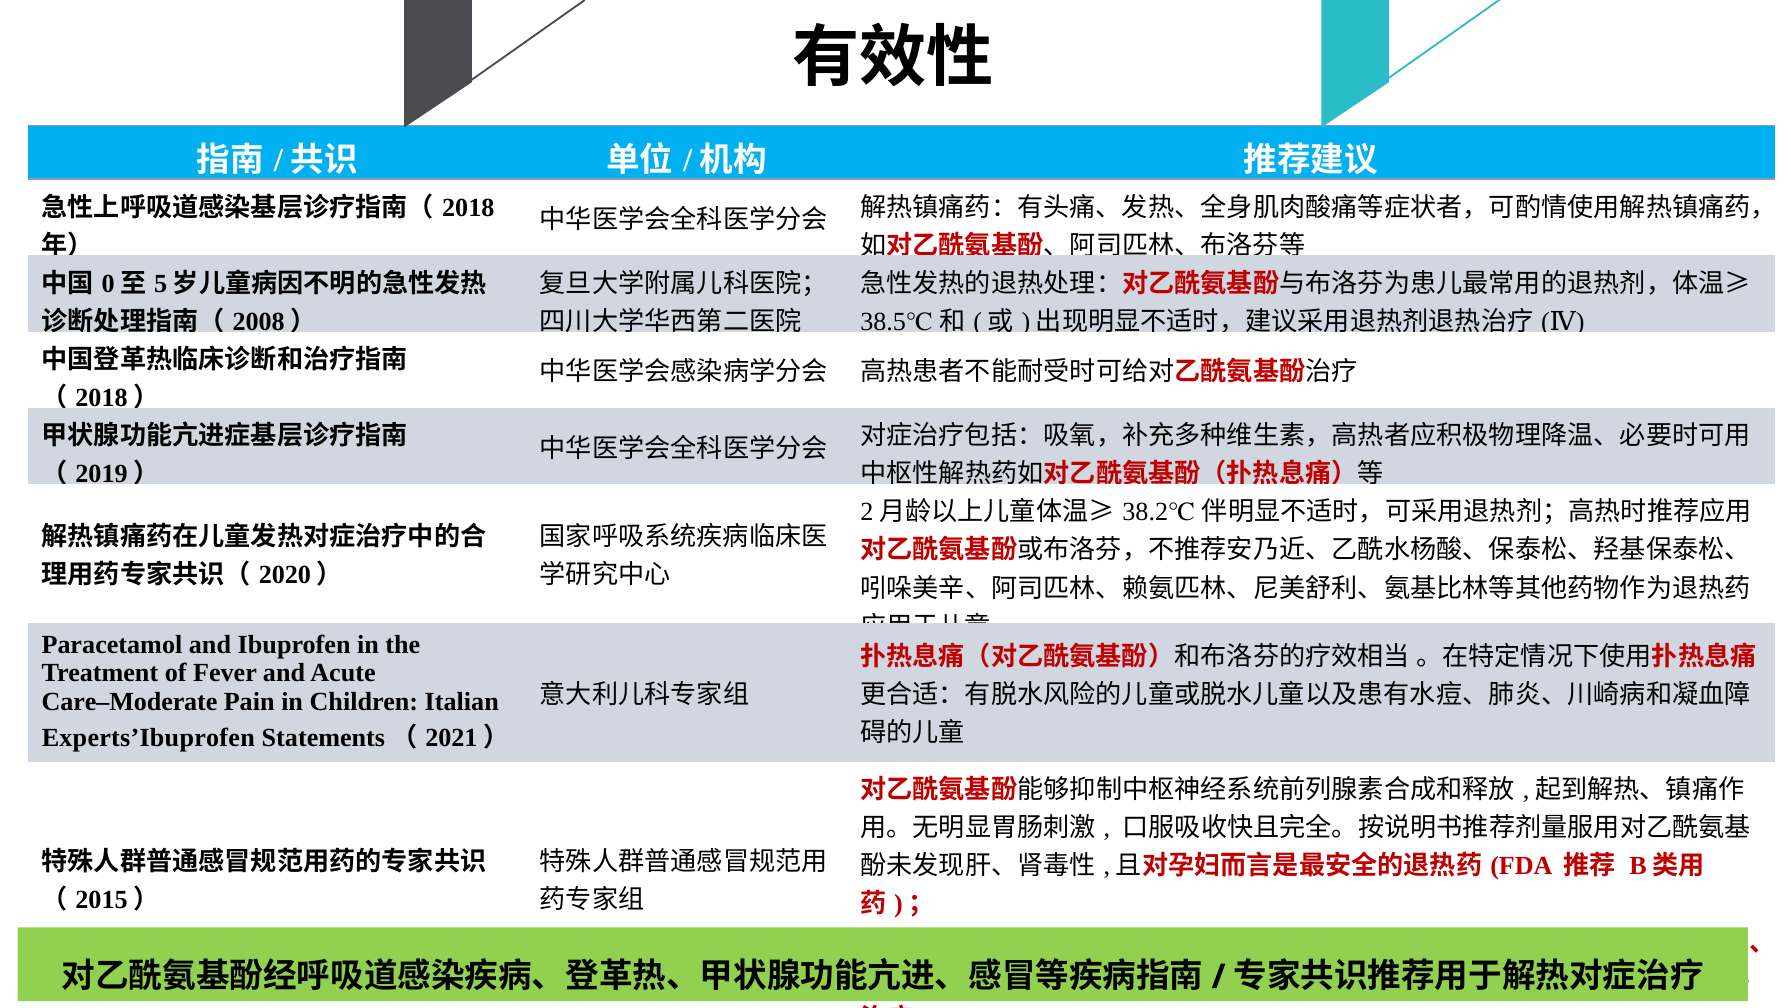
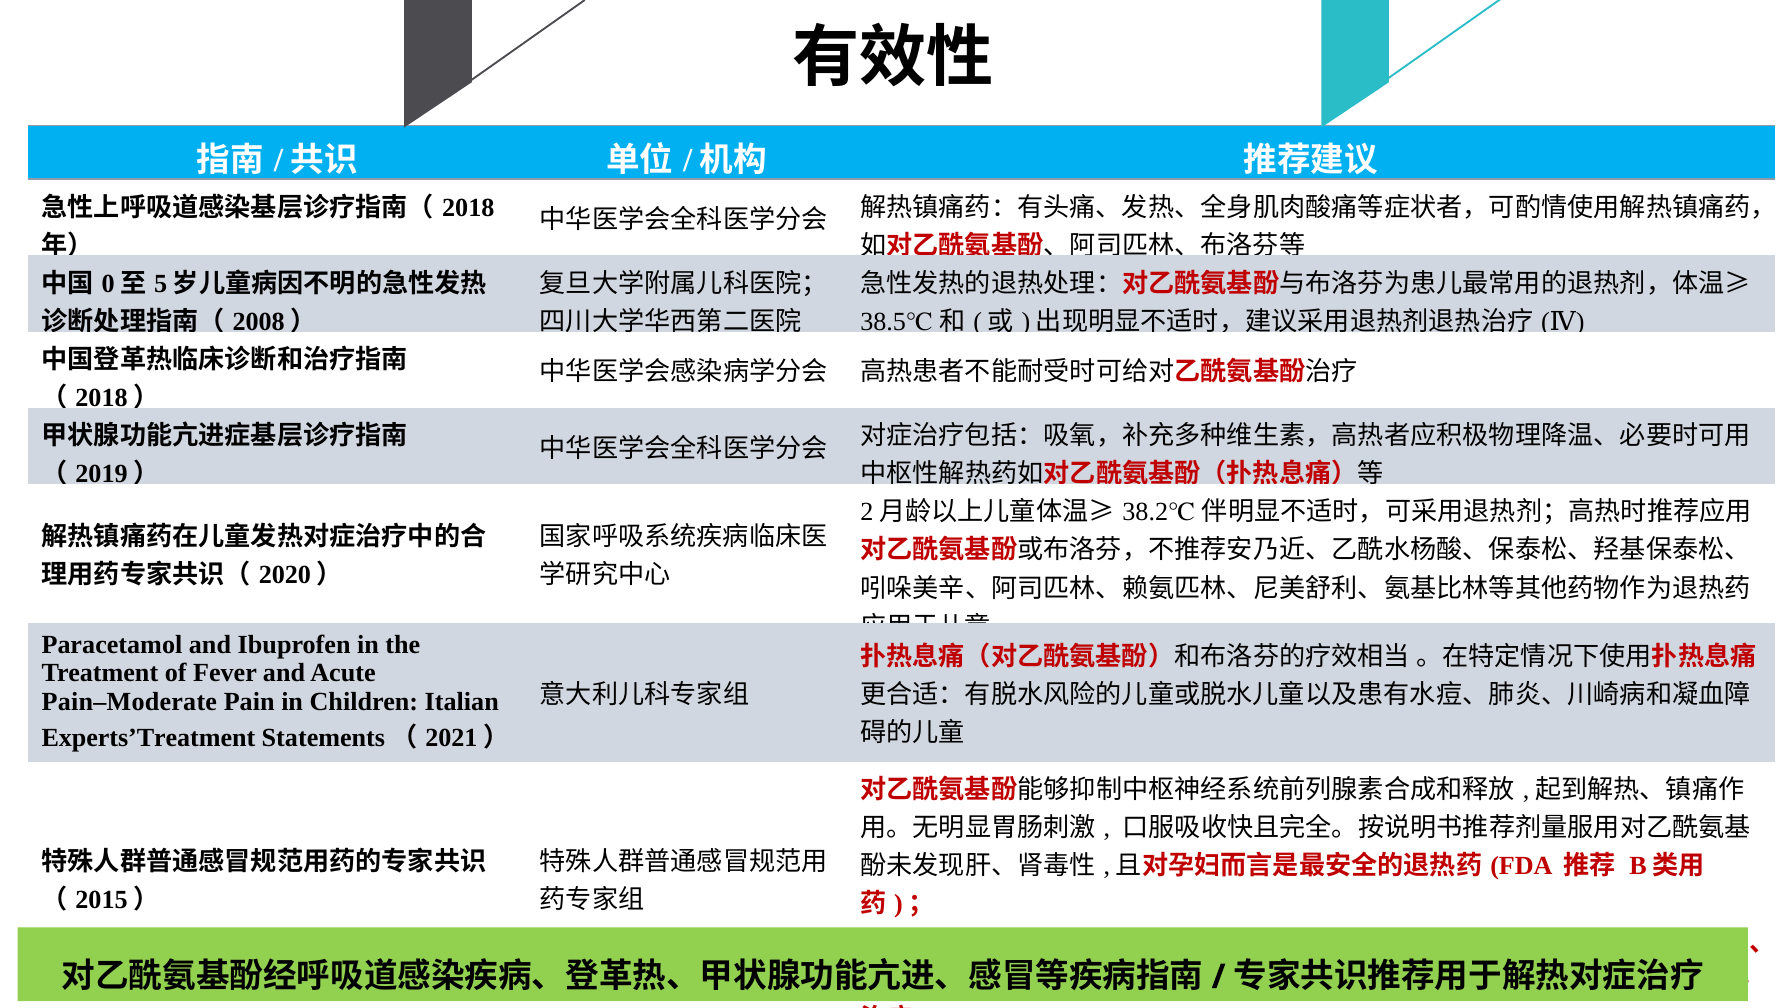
Care–Moderate: Care–Moderate -> Pain–Moderate
Experts’Ibuprofen: Experts’Ibuprofen -> Experts’Treatment
